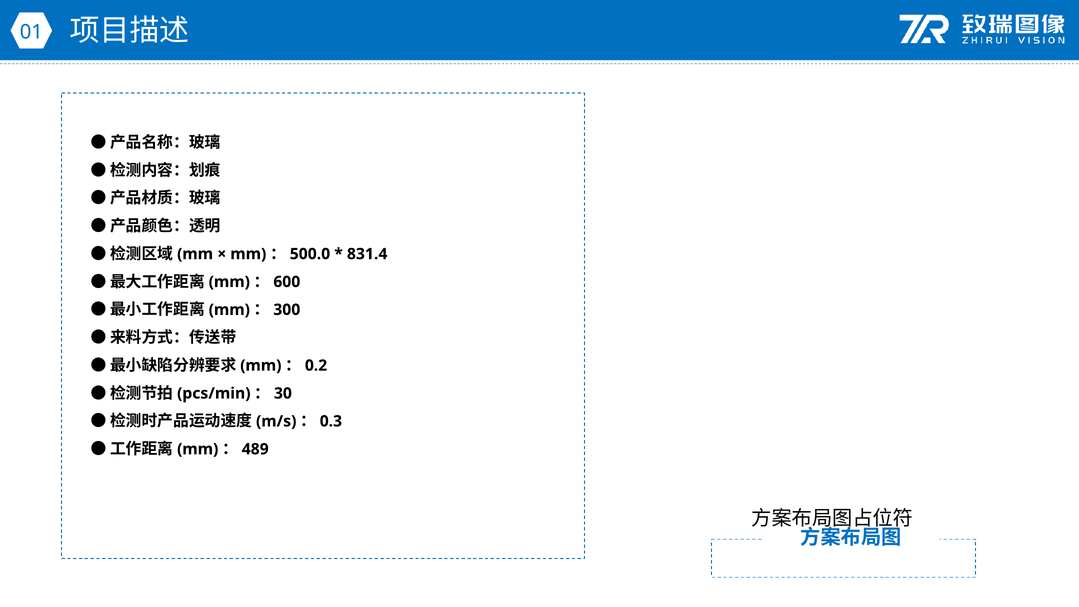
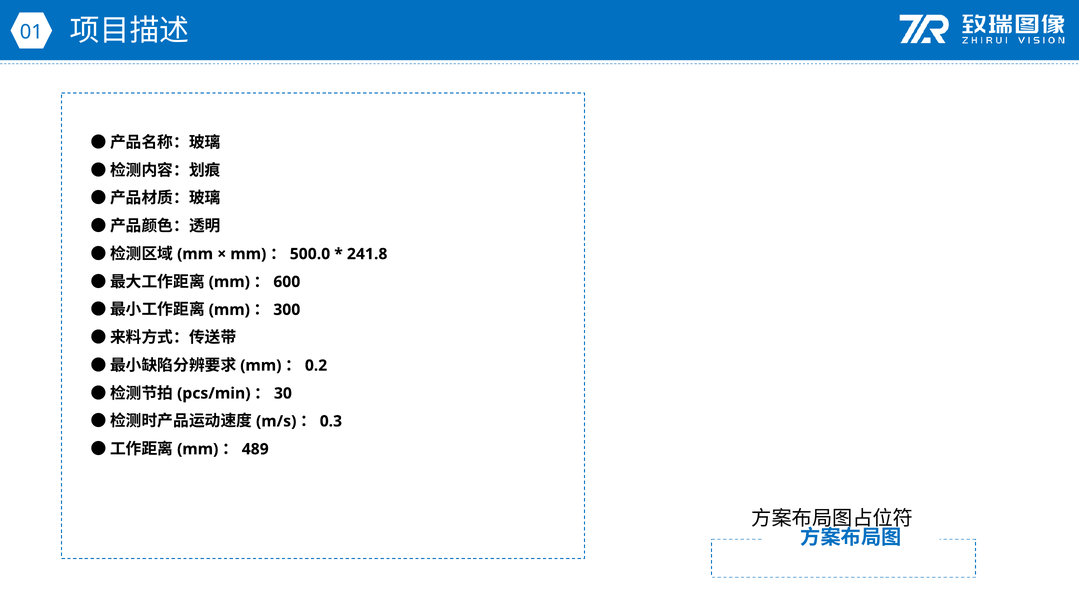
831.4: 831.4 -> 241.8
